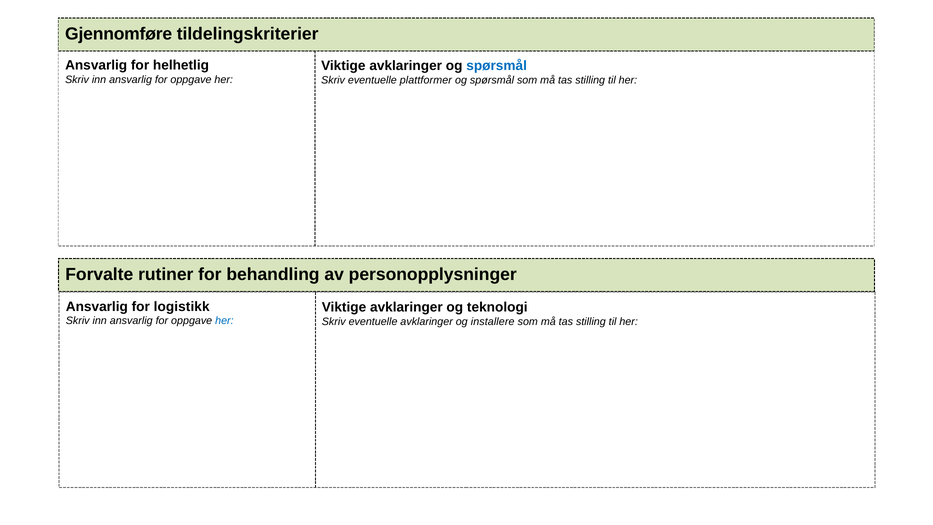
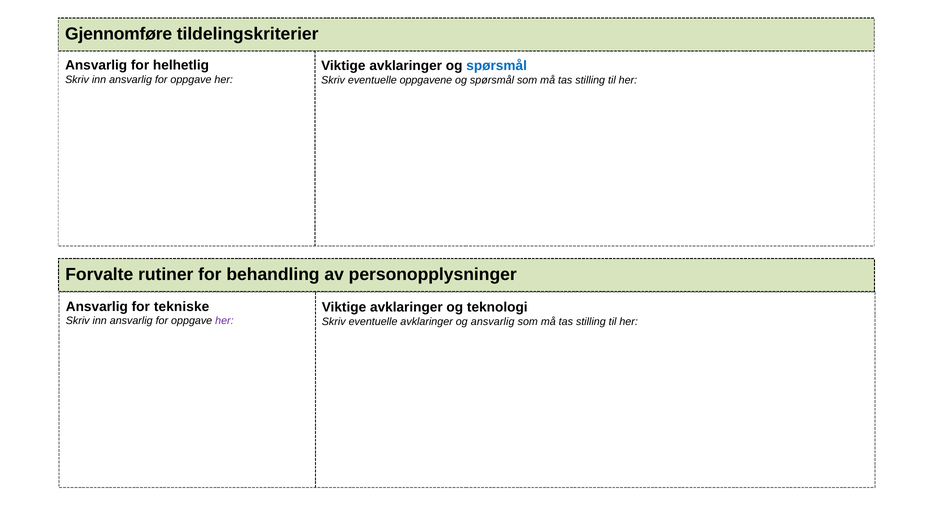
plattformer: plattformer -> oppgavene
logistikk: logistikk -> tekniske
her at (224, 321) colour: blue -> purple
og installere: installere -> ansvarlig
